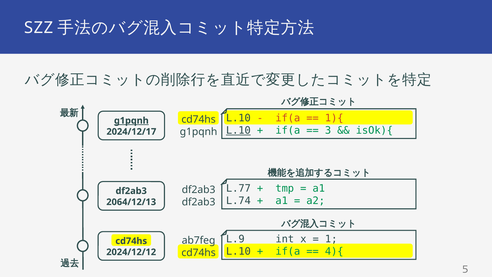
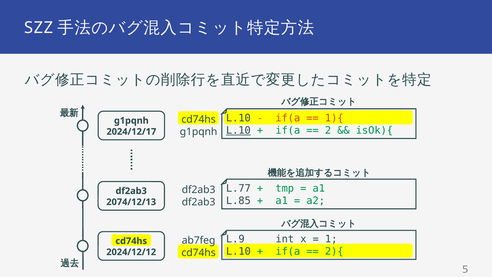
g1pqnh at (131, 120) underline: present -> none
3: 3 -> 2
L.74: L.74 -> L.85
2064/12/13: 2064/12/13 -> 2074/12/13
4){: 4){ -> 2){
